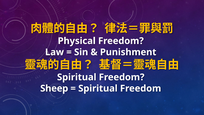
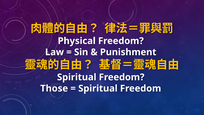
Sheep: Sheep -> Those
